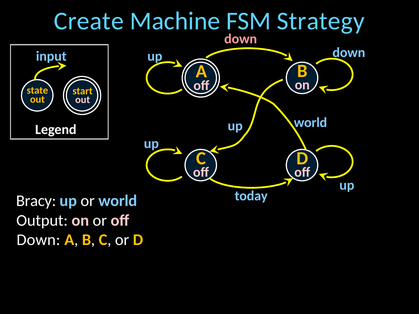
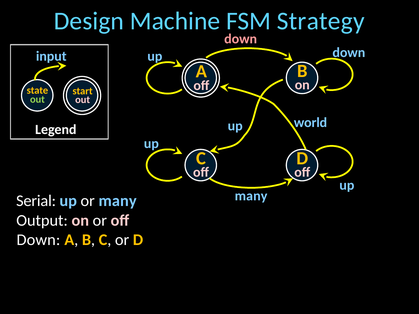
Create: Create -> Design
out at (37, 99) colour: yellow -> light green
today at (251, 196): today -> many
Bracy: Bracy -> Serial
or world: world -> many
